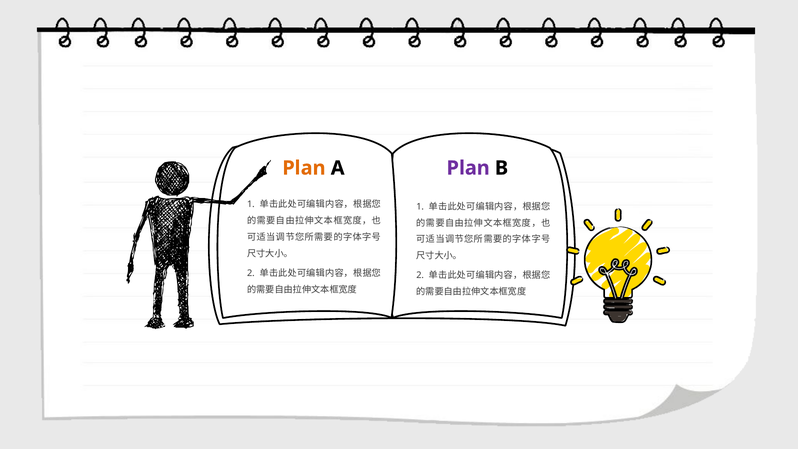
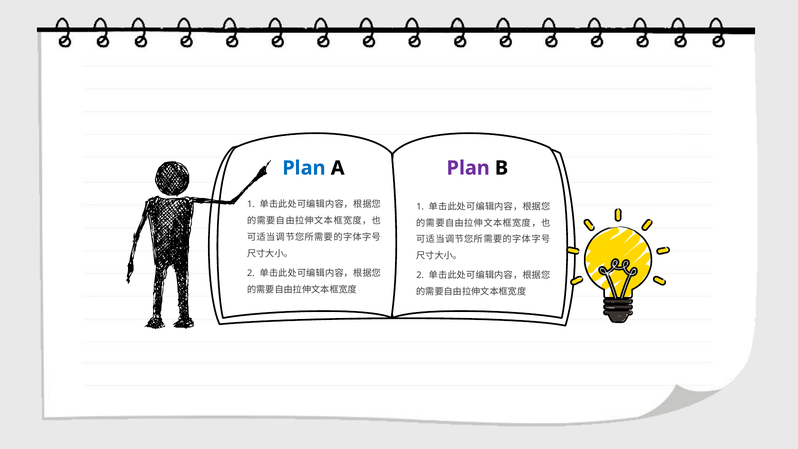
Plan at (304, 168) colour: orange -> blue
